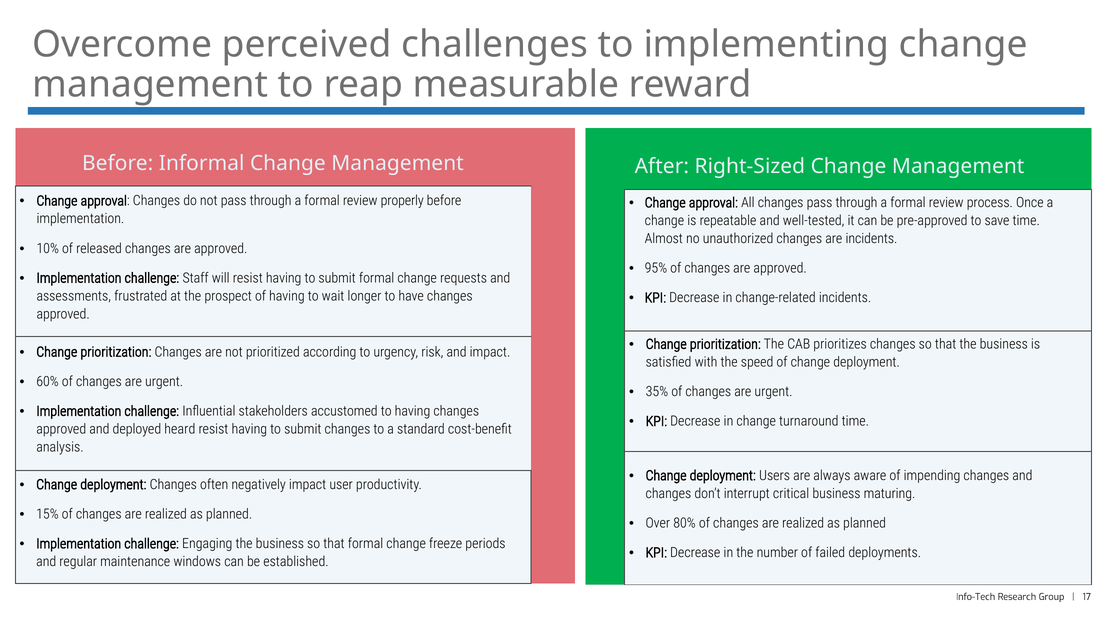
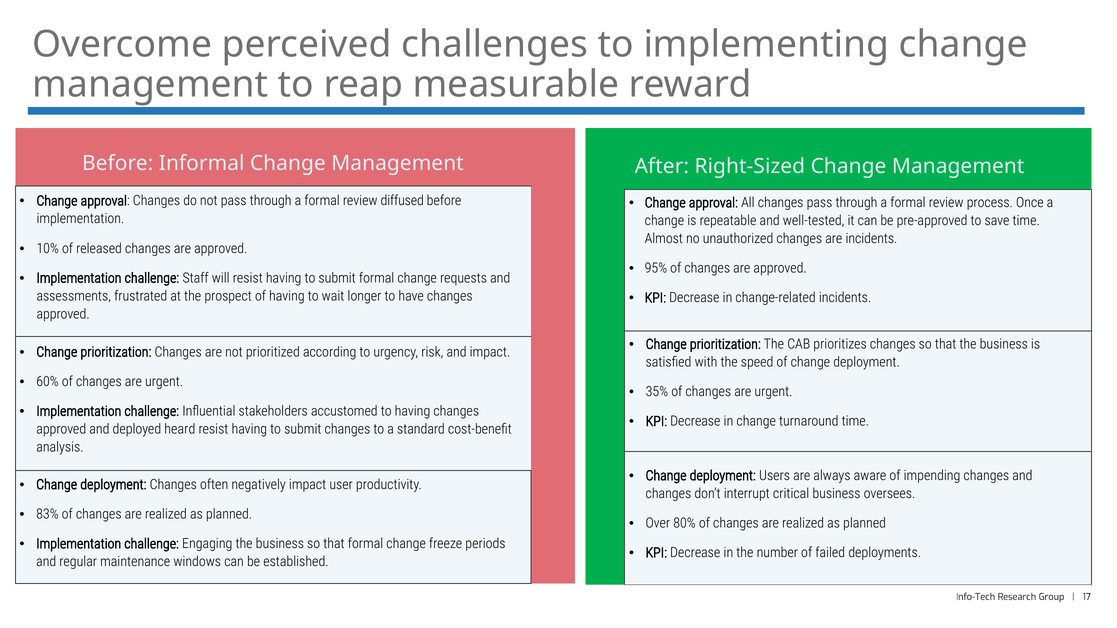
properly: properly -> diffused
maturing: maturing -> oversees
15%: 15% -> 83%
